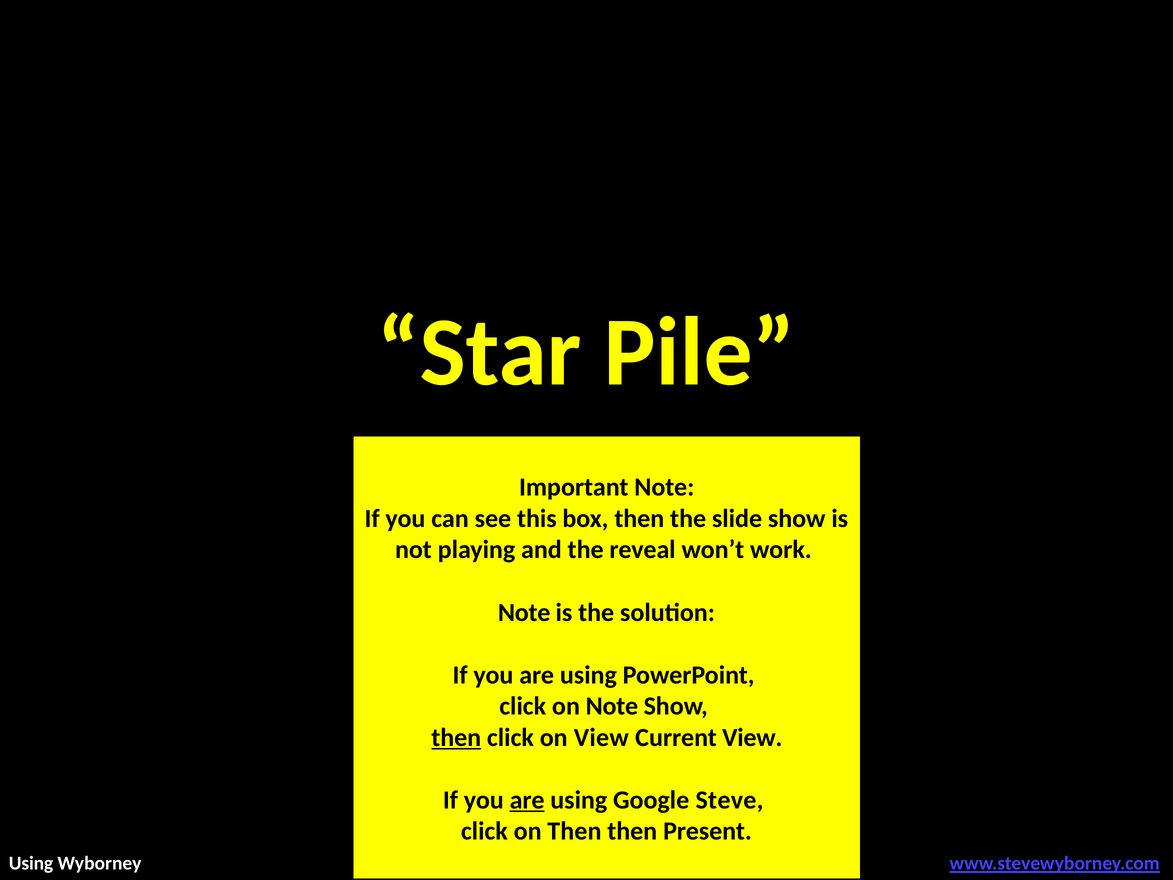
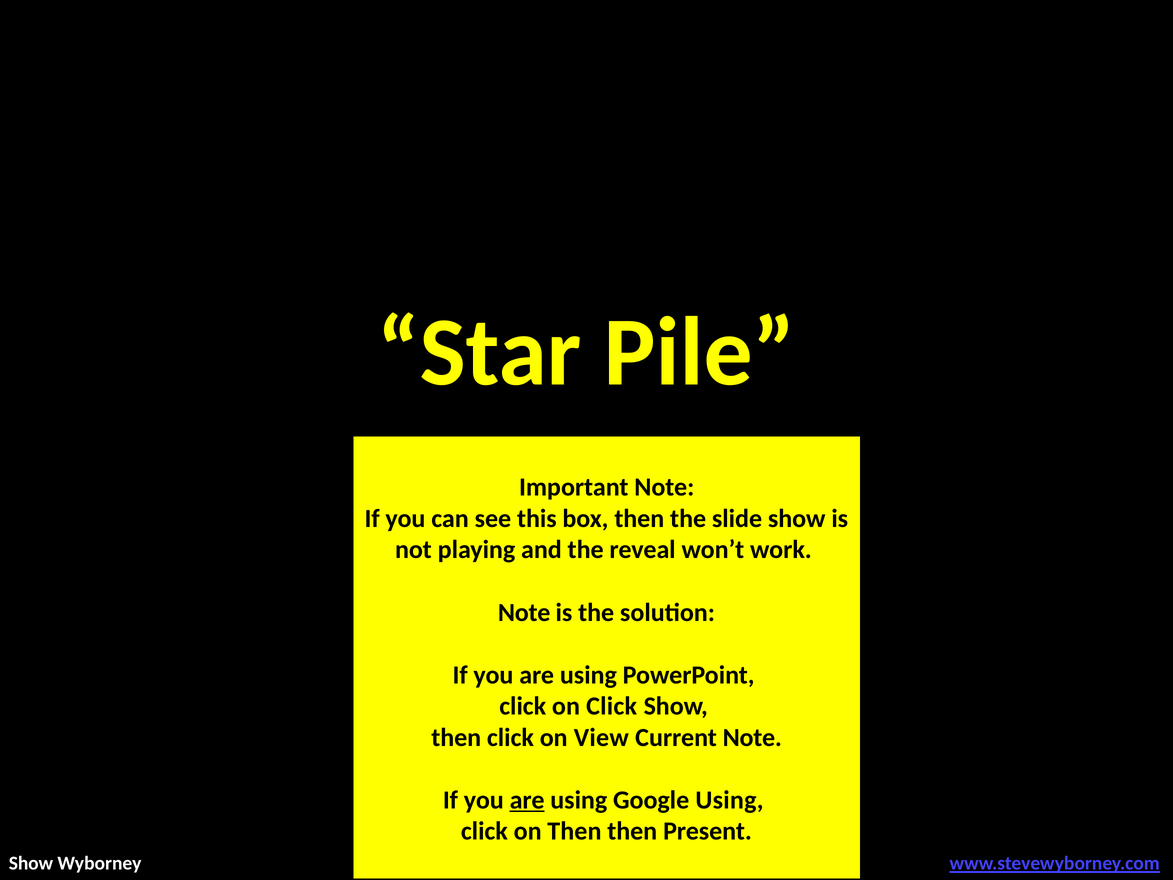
on Note: Note -> Click
then at (456, 737) underline: present -> none
Current View: View -> Note
Google Steve: Steve -> Using
Using at (31, 863): Using -> Show
